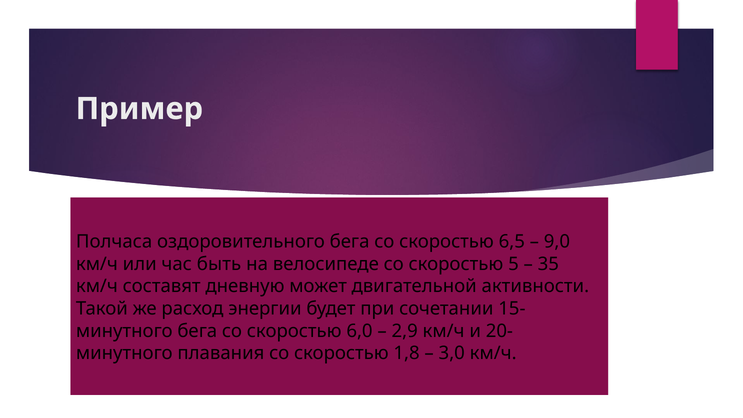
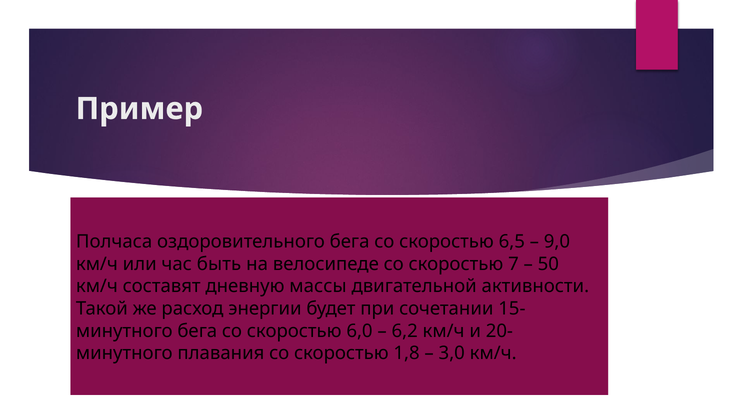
5: 5 -> 7
35: 35 -> 50
может: может -> массы
2,9: 2,9 -> 6,2
